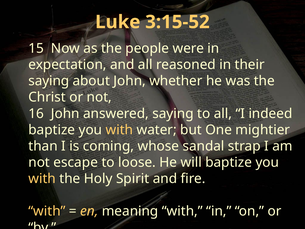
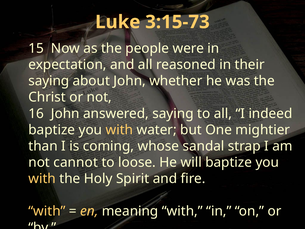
3:15-52: 3:15-52 -> 3:15-73
escape: escape -> cannot
